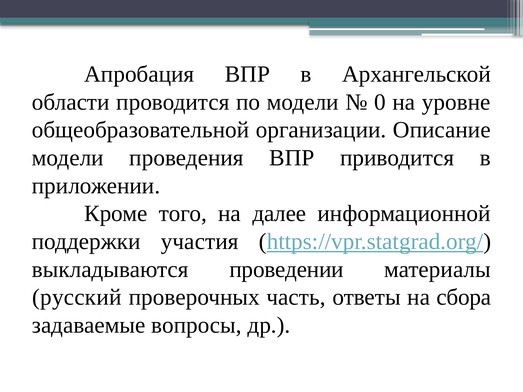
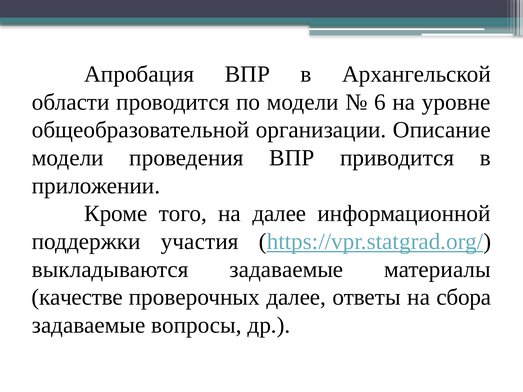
0: 0 -> 6
выкладываются проведении: проведении -> задаваемые
русский: русский -> качестве
проверочных часть: часть -> далее
